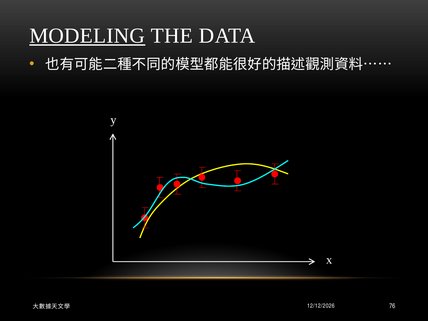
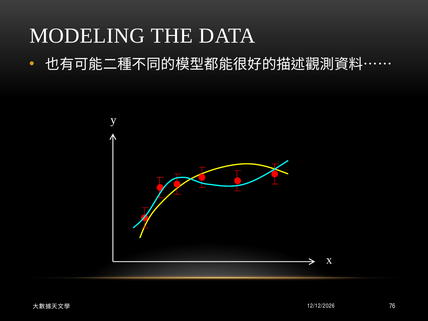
MODELING underline: present -> none
